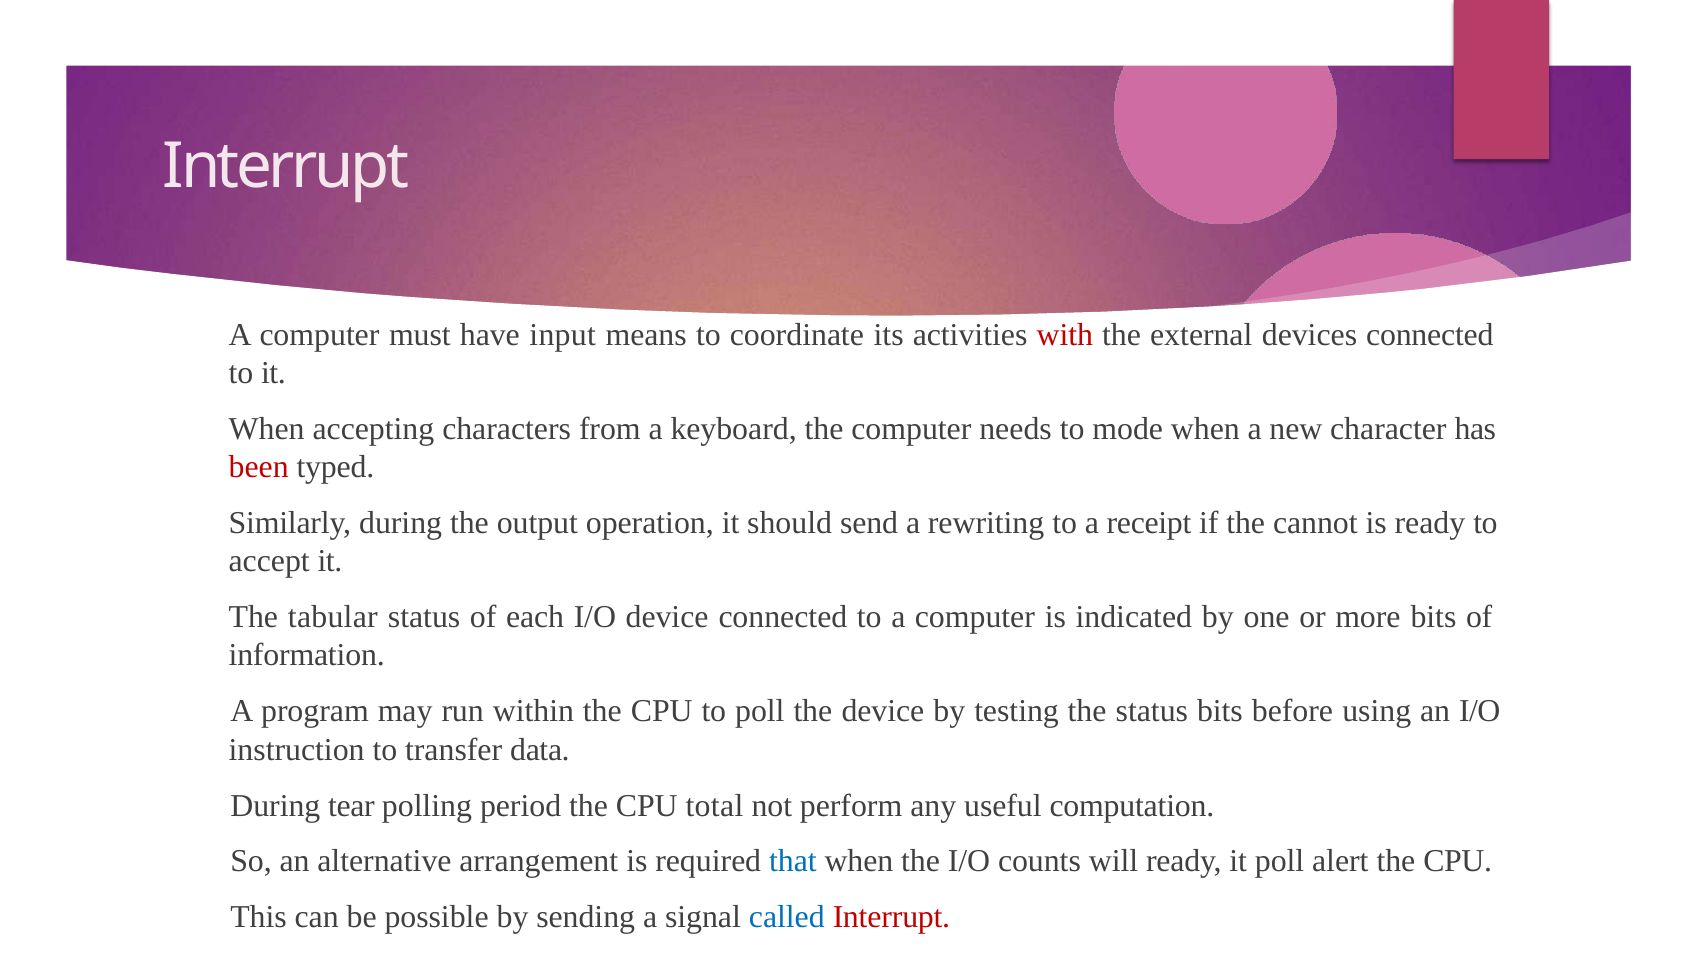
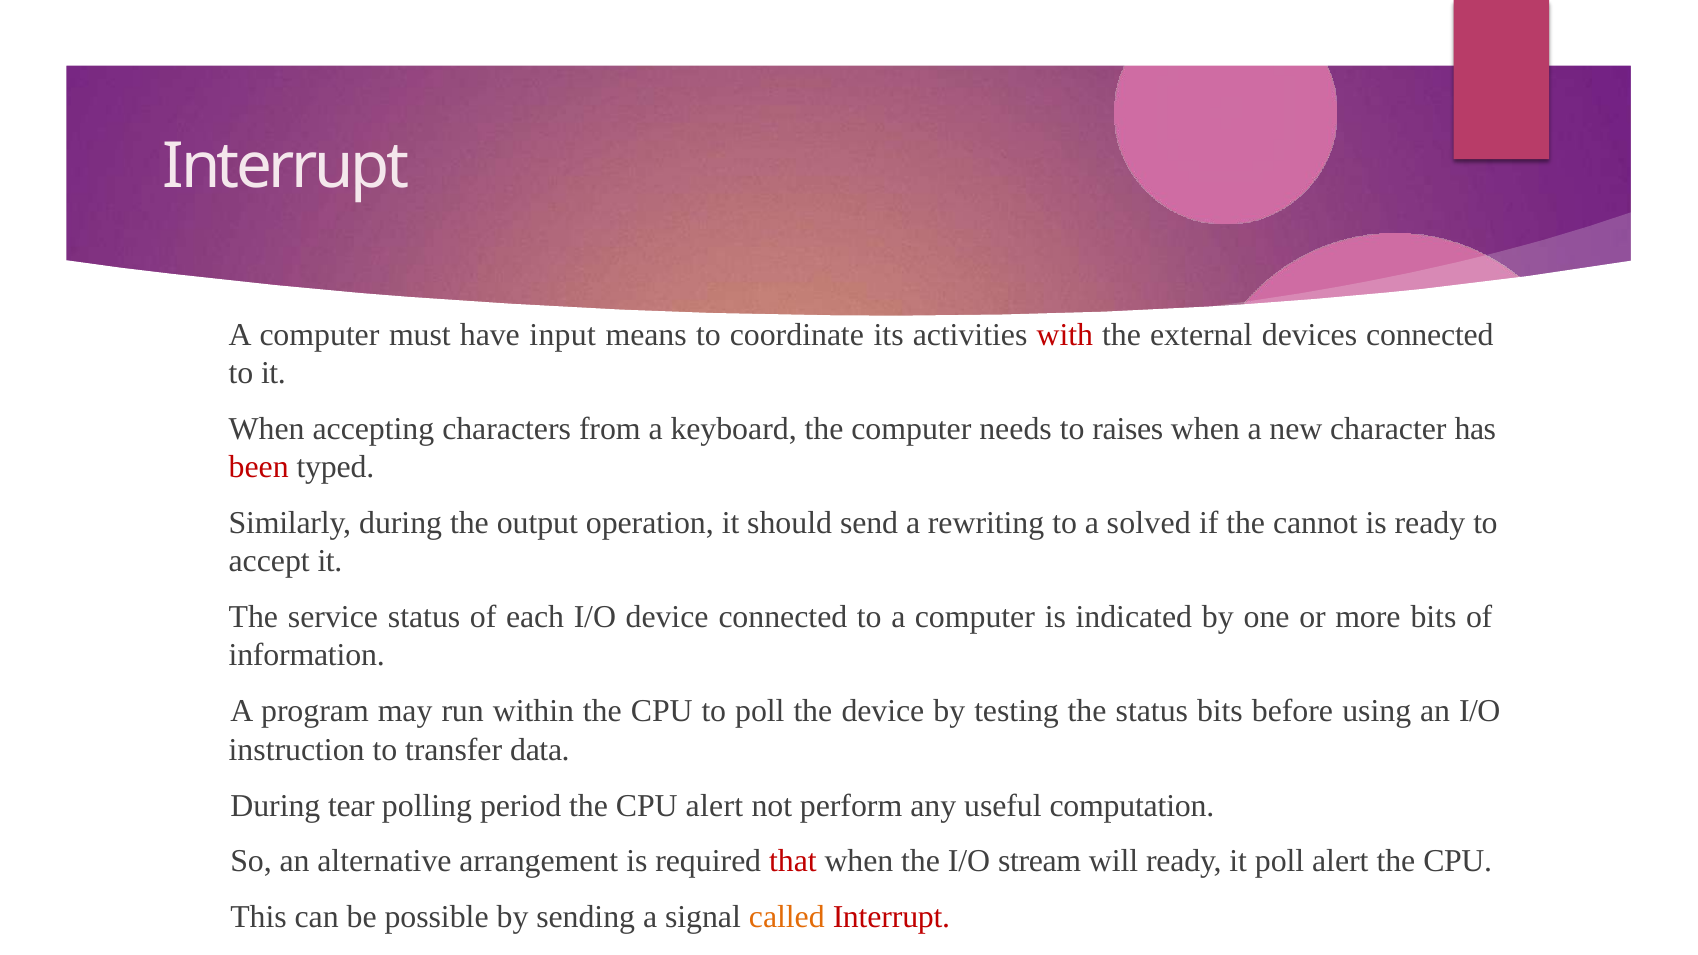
mode: mode -> raises
receipt: receipt -> solved
tabular: tabular -> service
CPU total: total -> alert
that colour: blue -> red
counts: counts -> stream
called colour: blue -> orange
